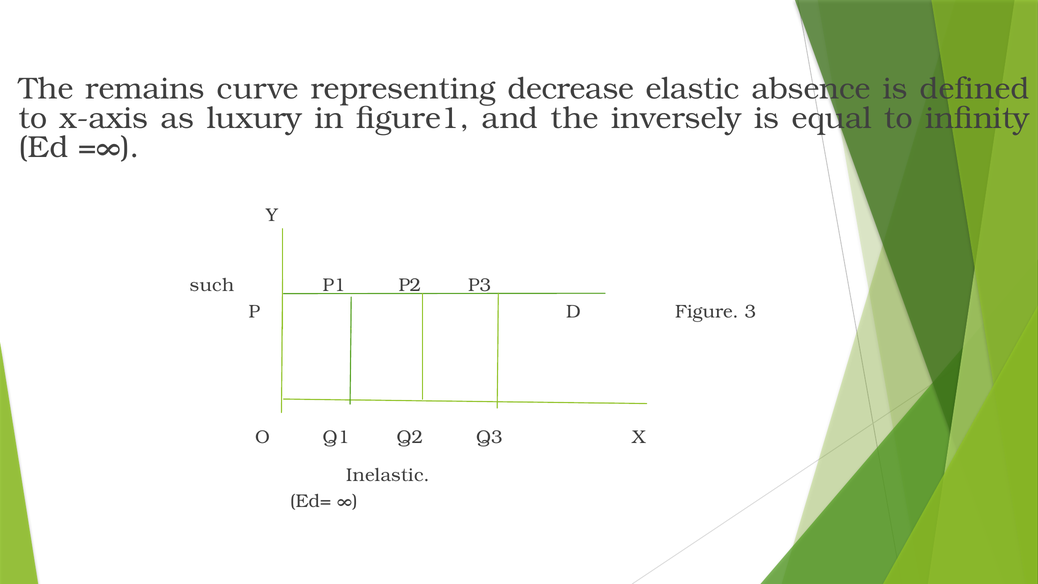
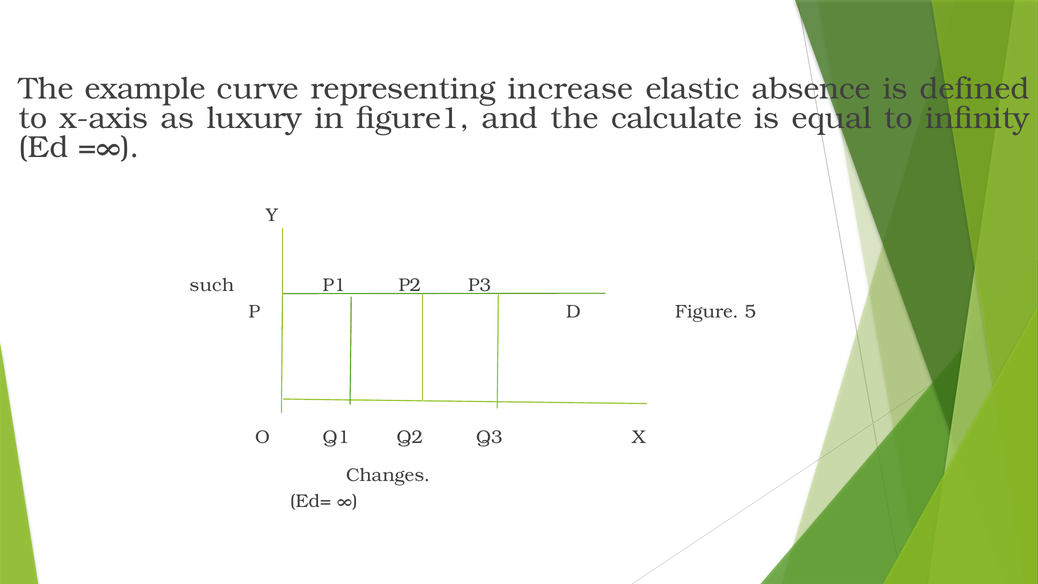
remains: remains -> example
decrease: decrease -> increase
inversely: inversely -> calculate
3: 3 -> 5
Inelastic: Inelastic -> Changes
